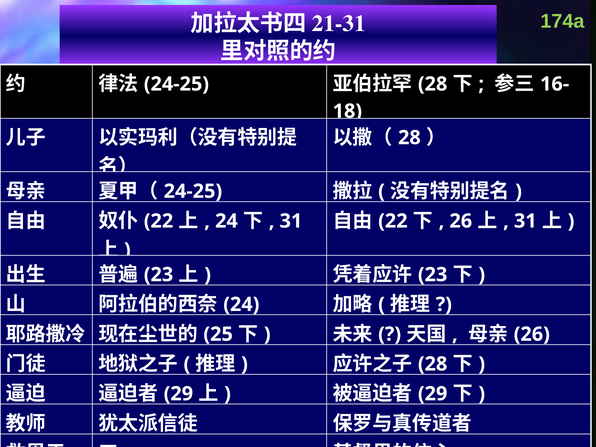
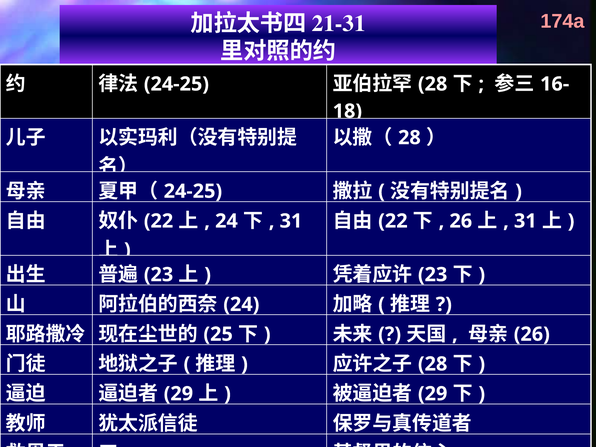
174a colour: light green -> pink
